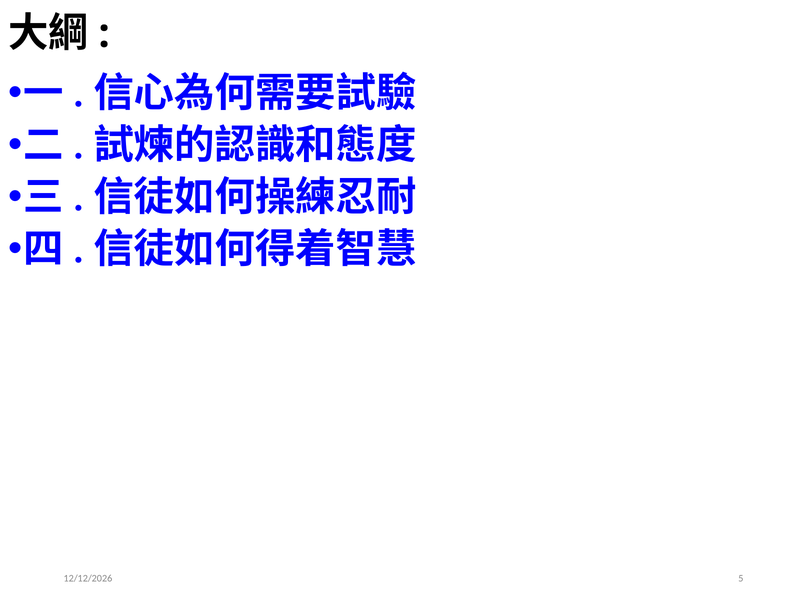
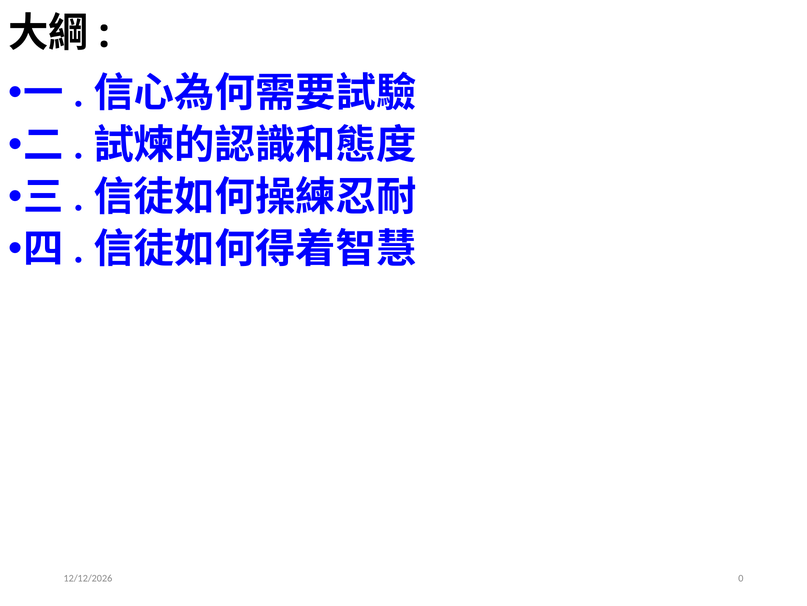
5: 5 -> 0
